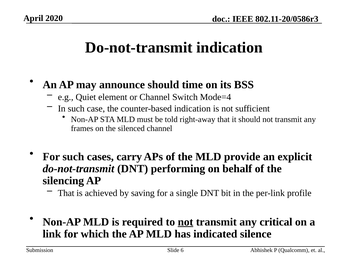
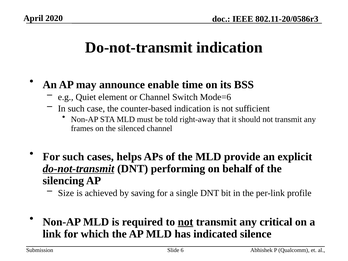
announce should: should -> enable
Mode=4: Mode=4 -> Mode=6
carry: carry -> helps
do-not-transmit at (78, 169) underline: none -> present
That at (66, 193): That -> Size
